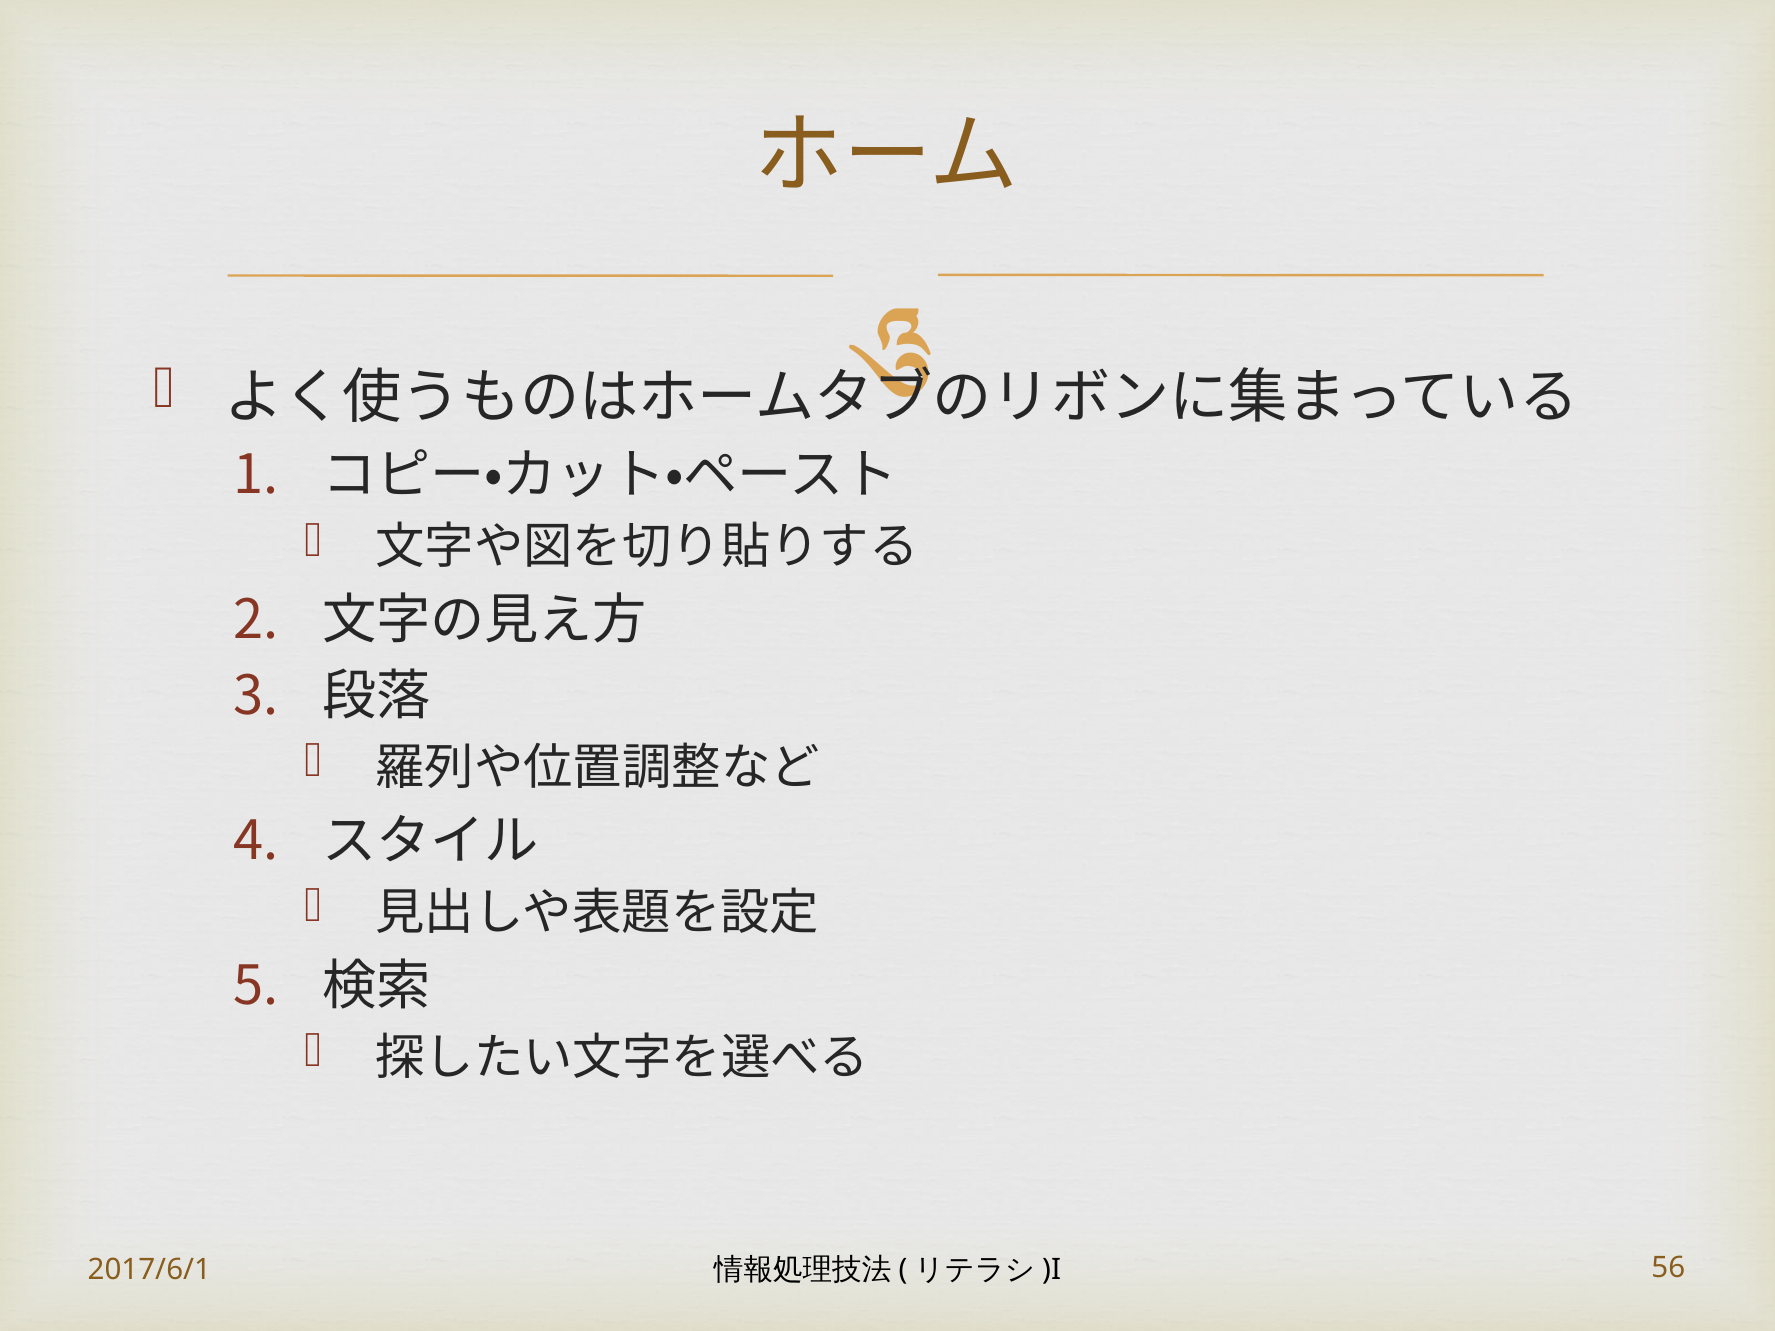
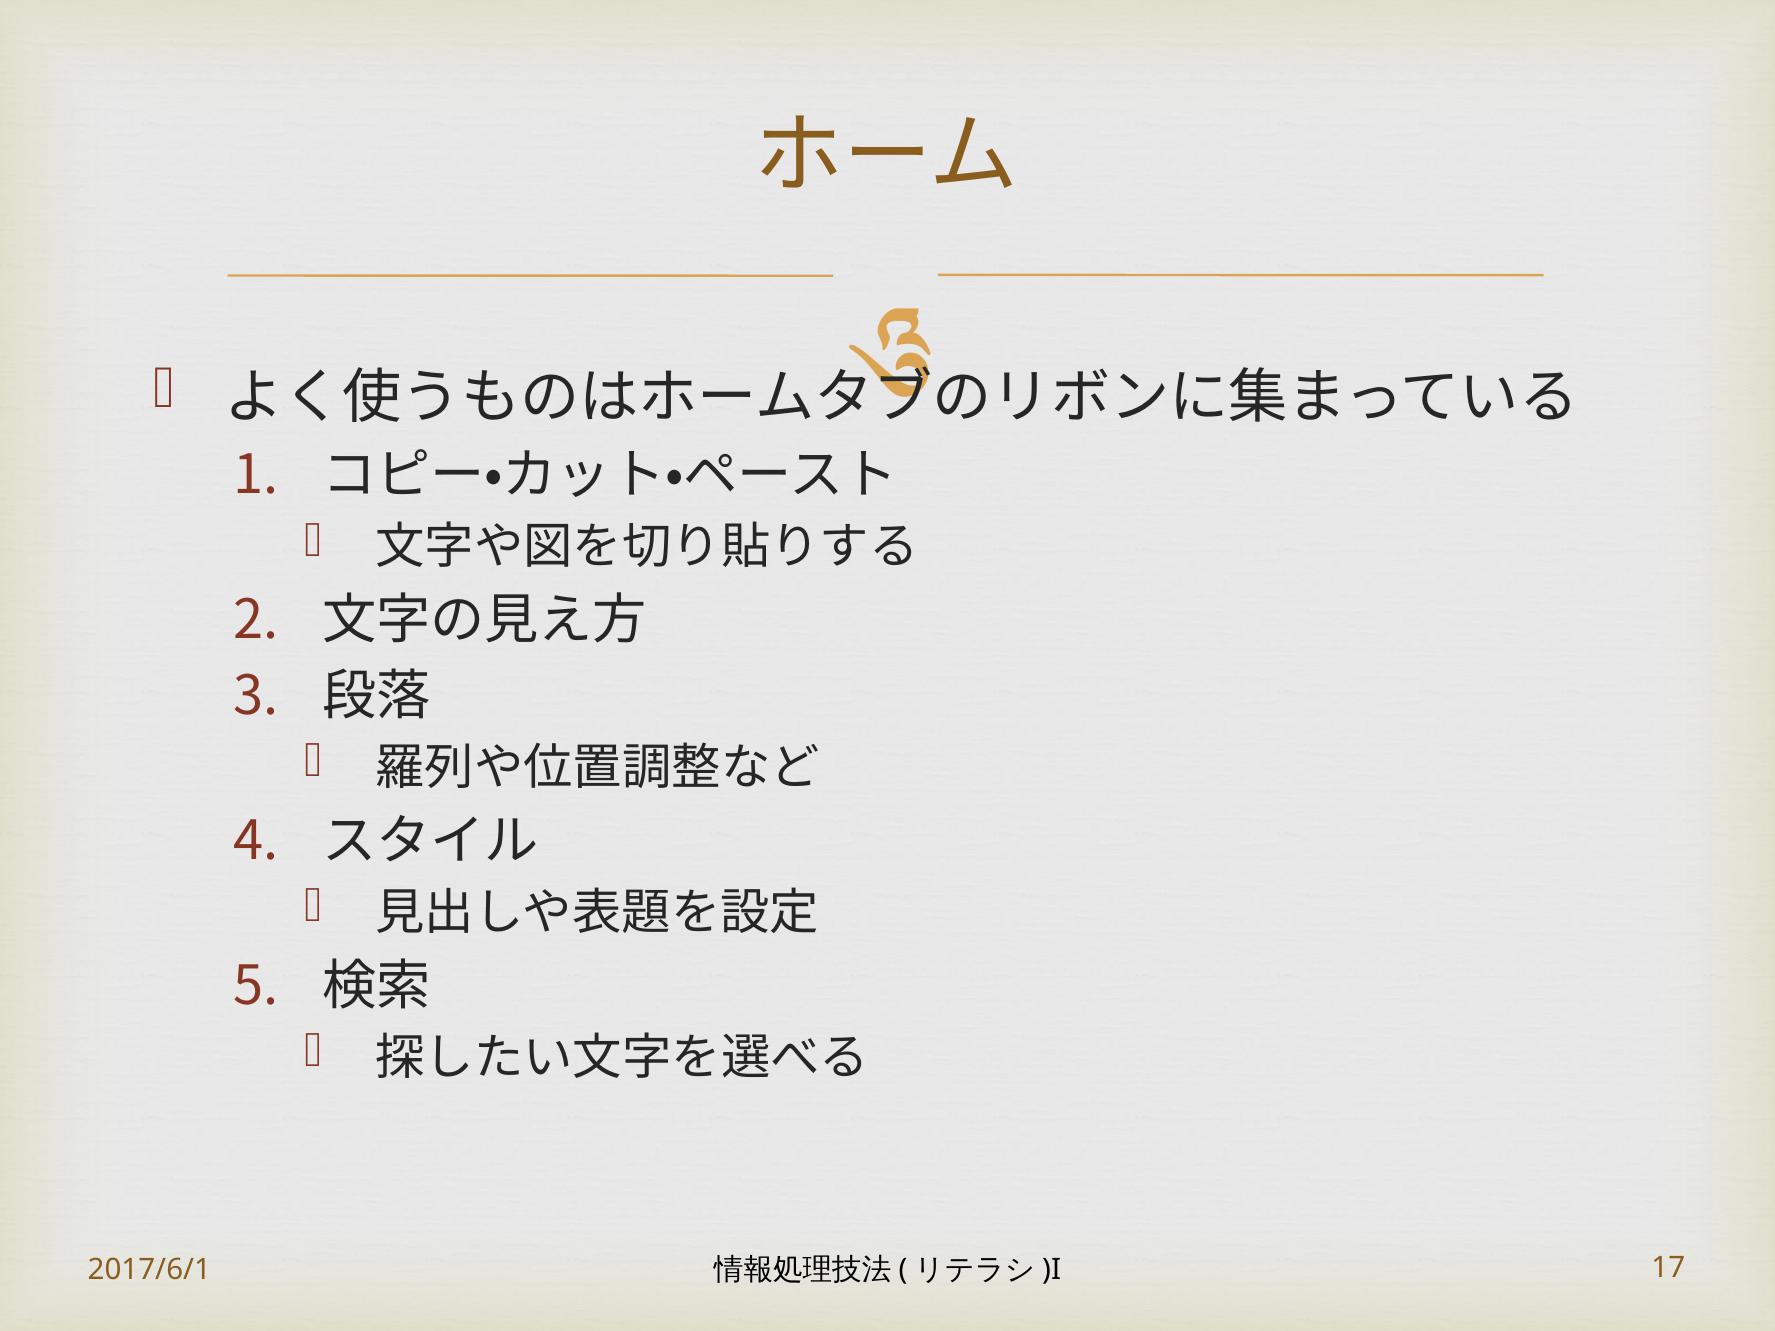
56: 56 -> 17
